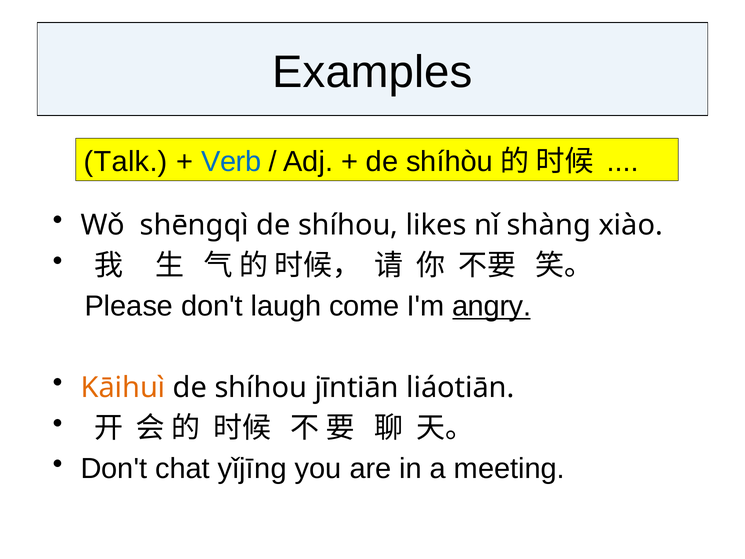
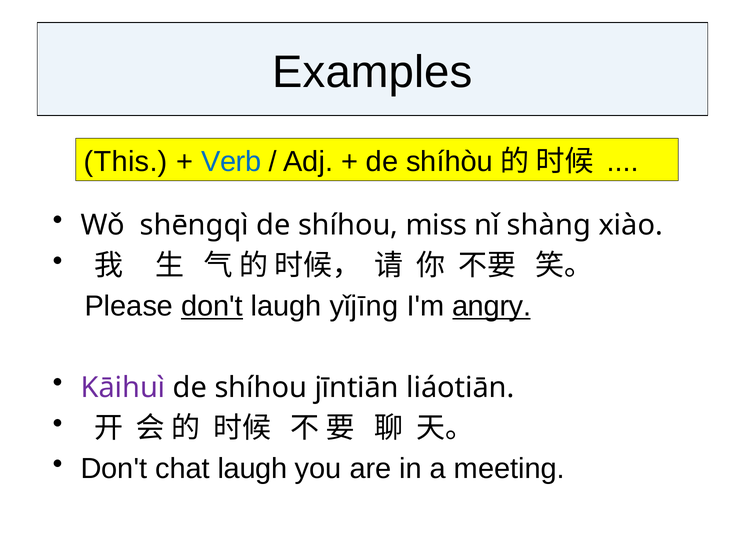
Talk: Talk -> This
likes: likes -> miss
don't at (212, 306) underline: none -> present
come: come -> yǐjīng
Kāihuì colour: orange -> purple
chat yǐjīng: yǐjīng -> laugh
